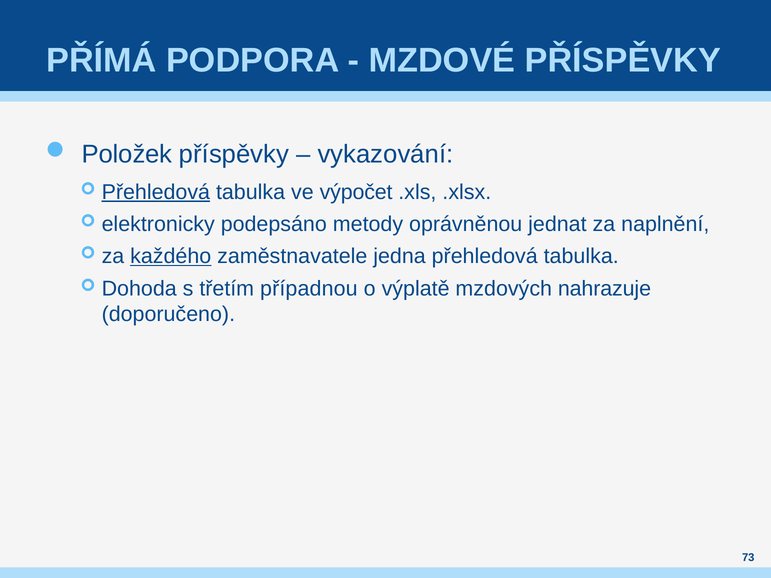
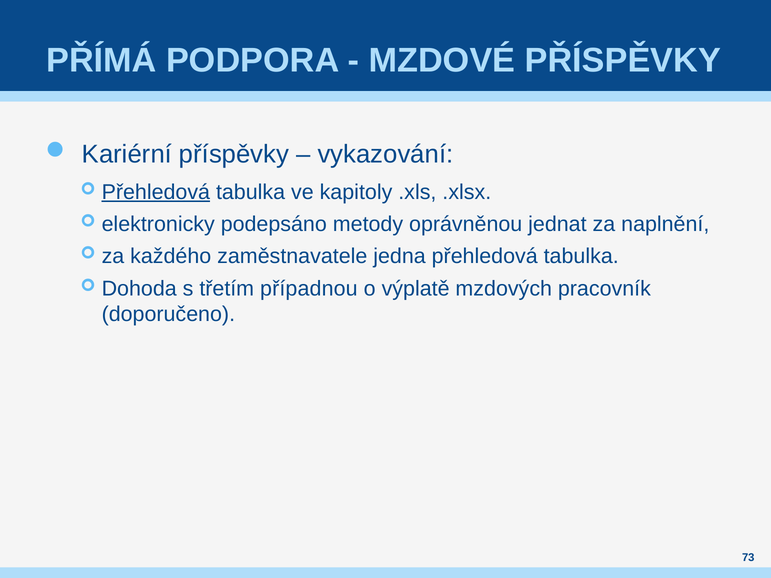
Položek: Položek -> Kariérní
výpočet: výpočet -> kapitoly
každého underline: present -> none
nahrazuje: nahrazuje -> pracovník
